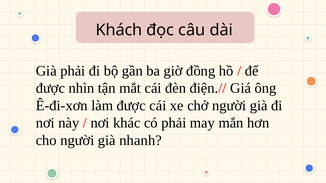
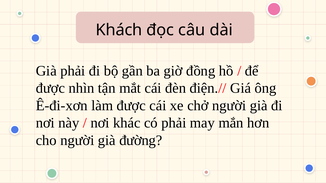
nhanh: nhanh -> đường
